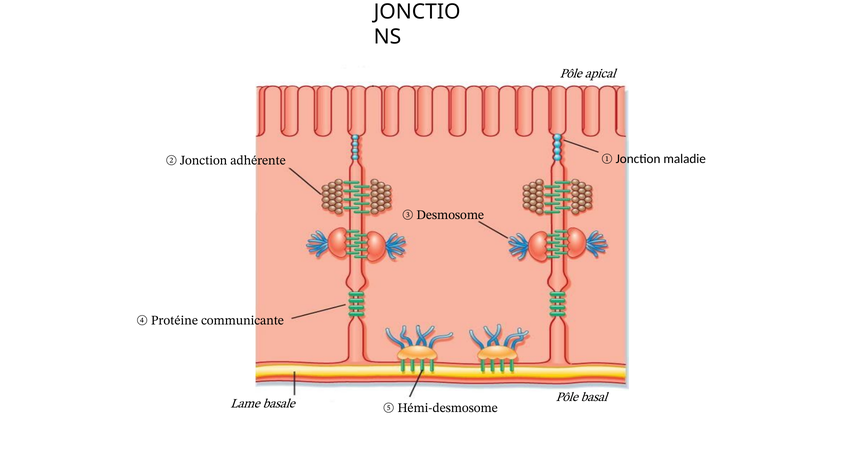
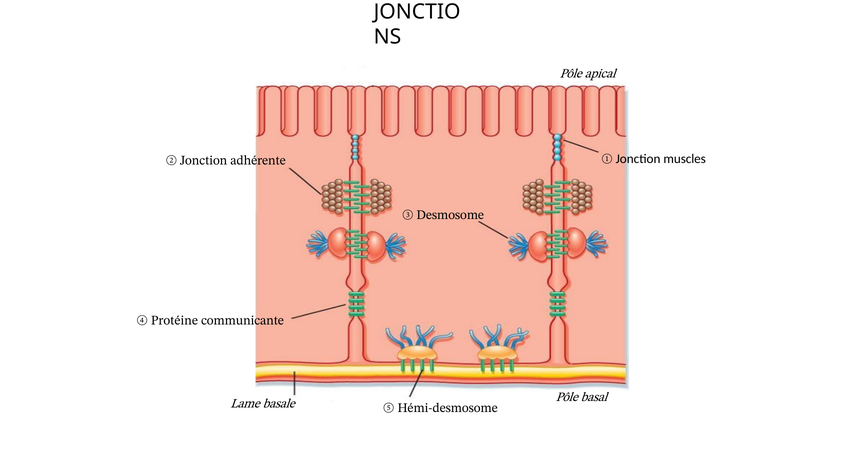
maladie: maladie -> muscles
